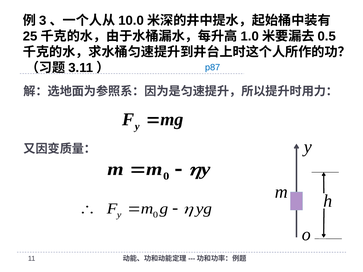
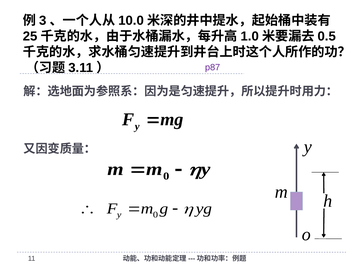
p87 colour: blue -> purple
